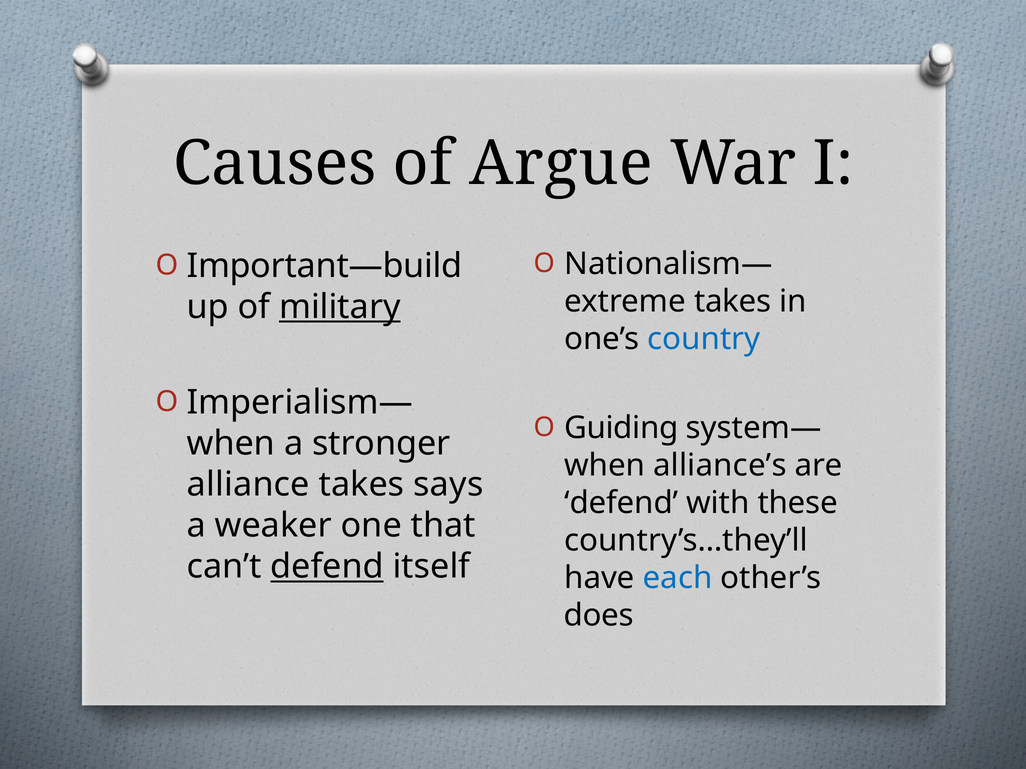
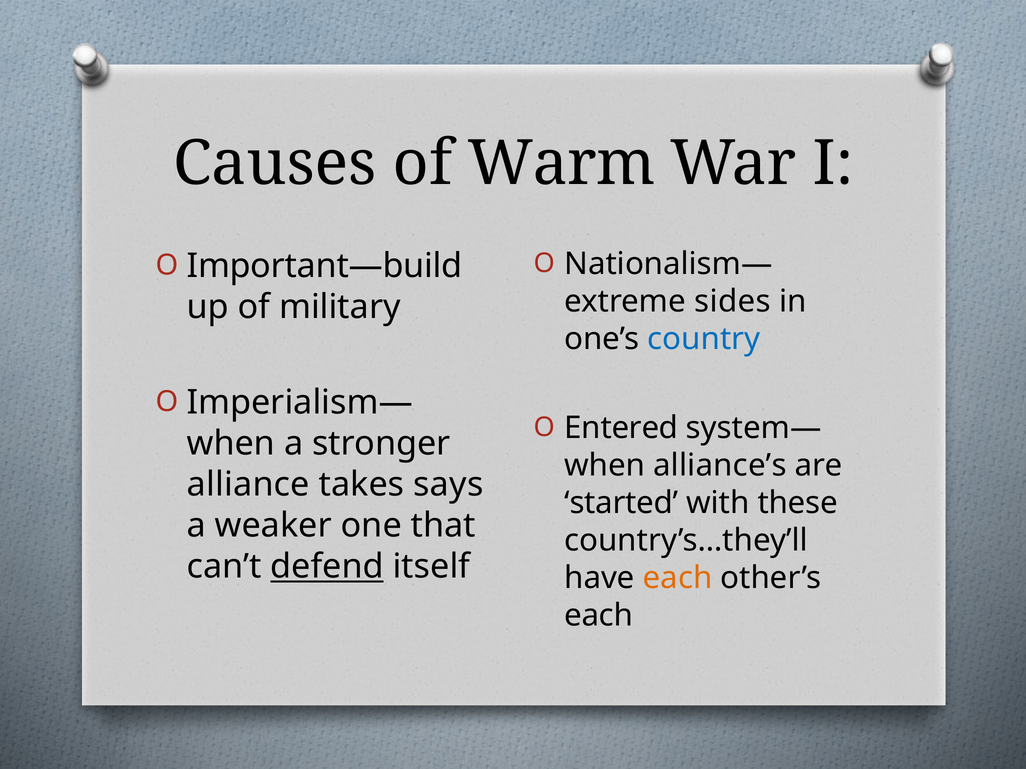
Argue: Argue -> Warm
takes at (733, 302): takes -> sides
military underline: present -> none
Guiding: Guiding -> Entered
defend at (621, 503): defend -> started
each at (678, 578) colour: blue -> orange
does at (599, 616): does -> each
